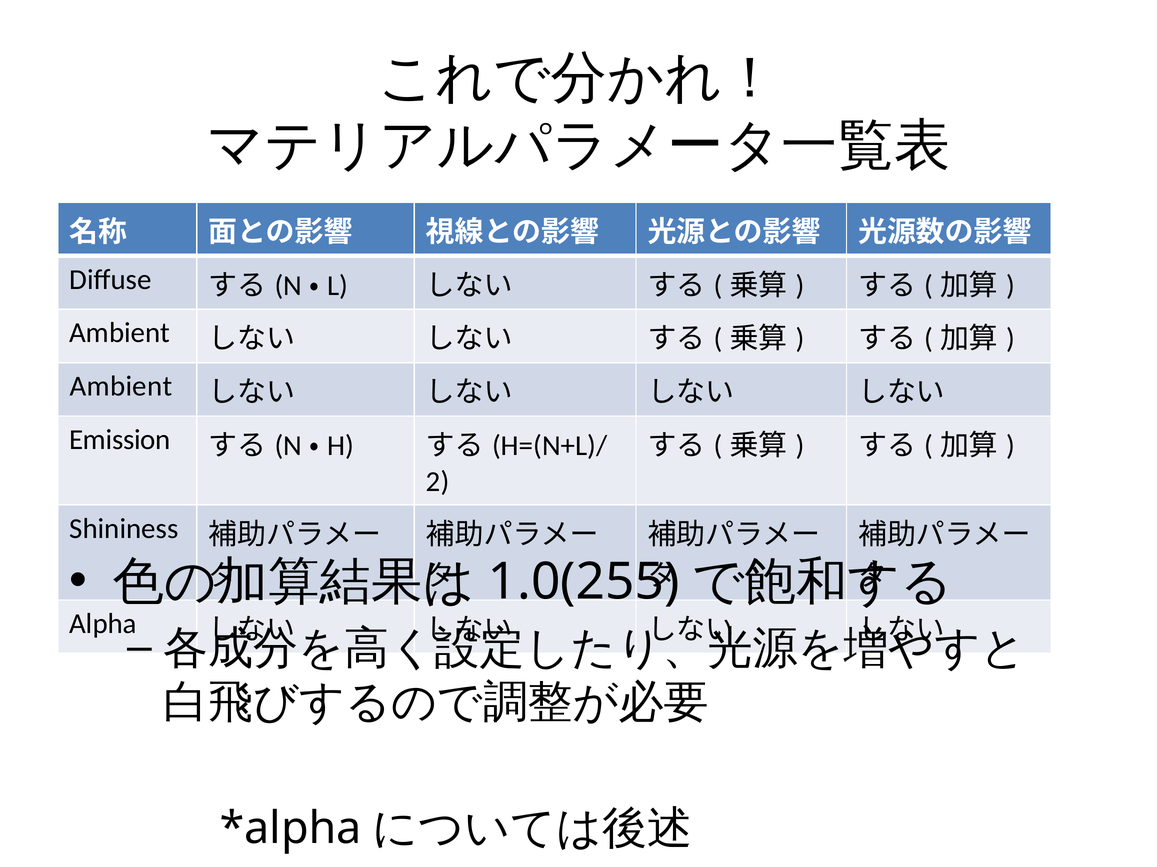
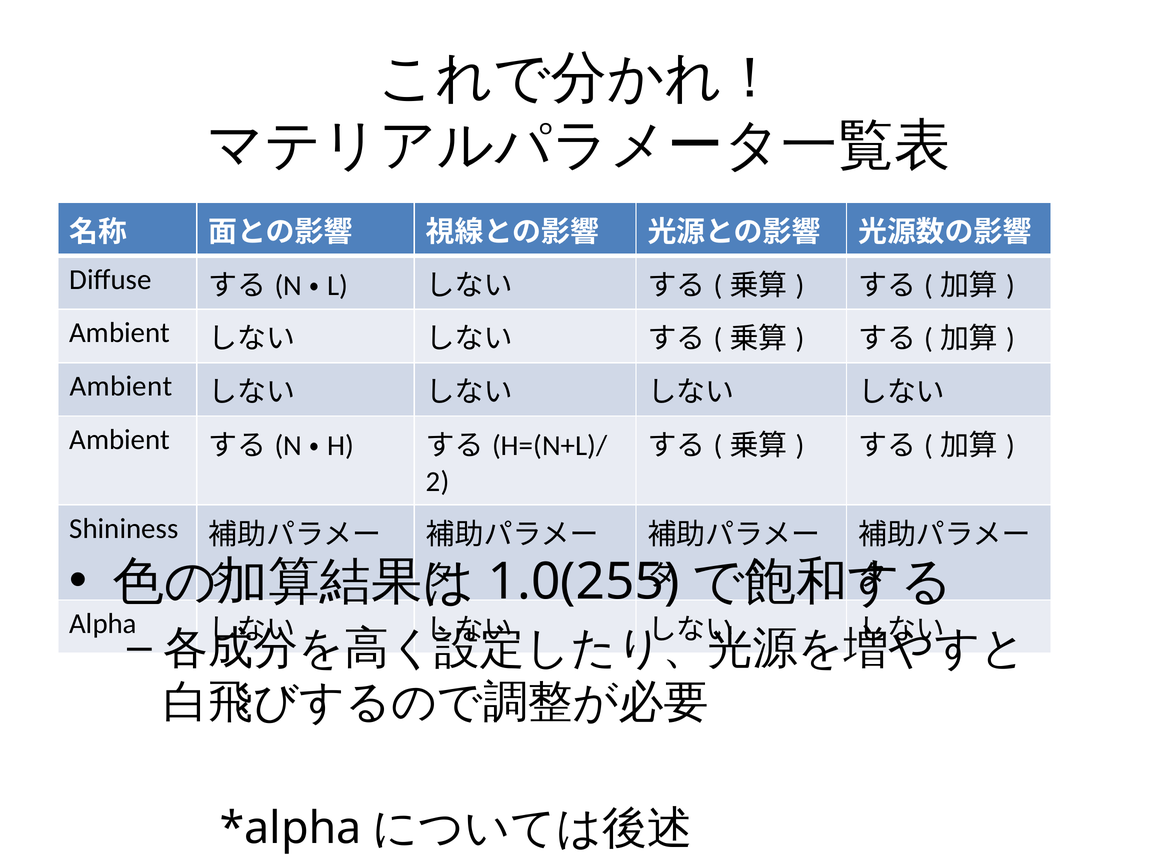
Emission at (120, 440): Emission -> Ambient
